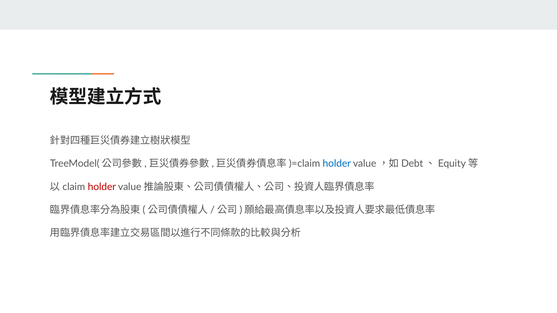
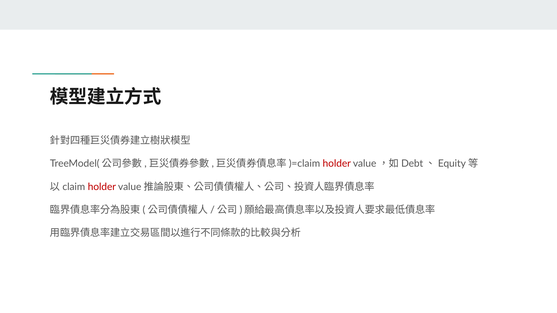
holder at (337, 164) colour: blue -> red
